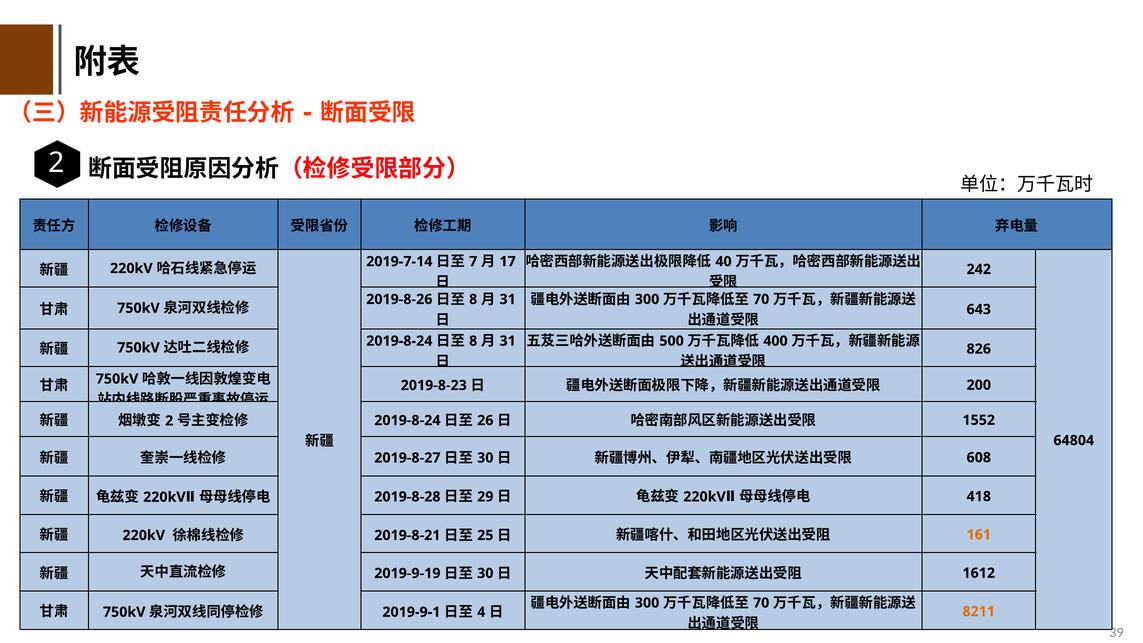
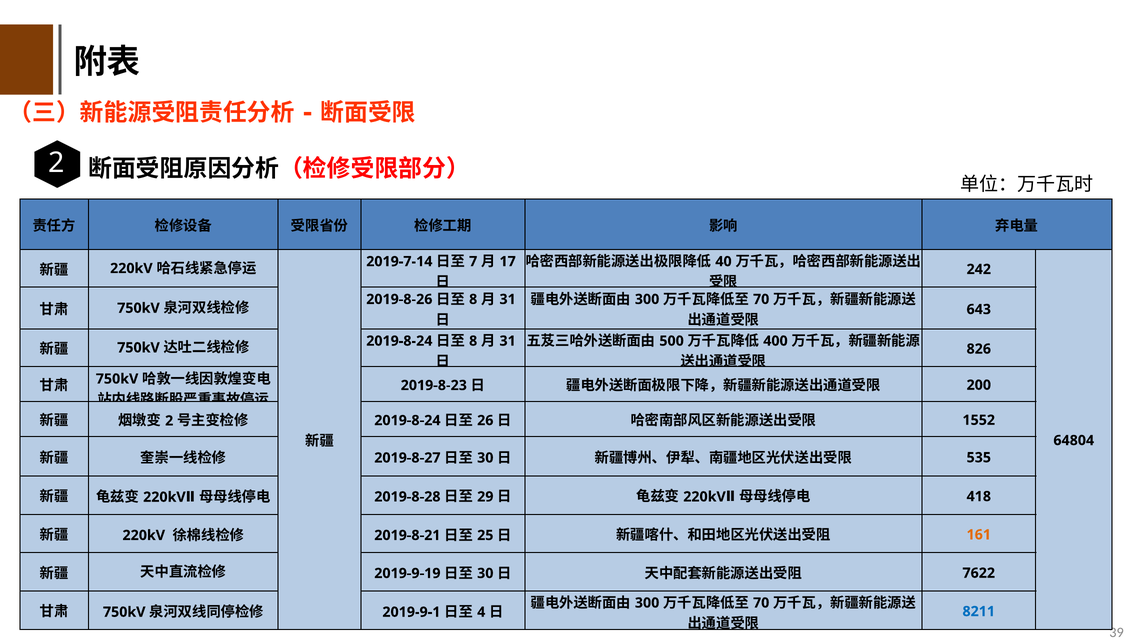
608: 608 -> 535
1612: 1612 -> 7622
8211 colour: orange -> blue
